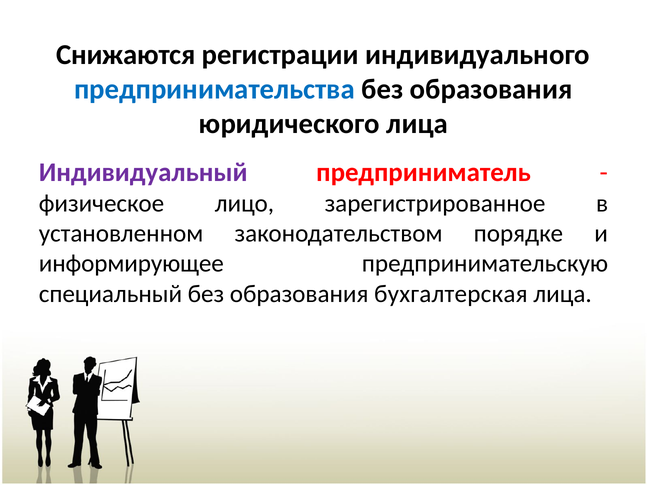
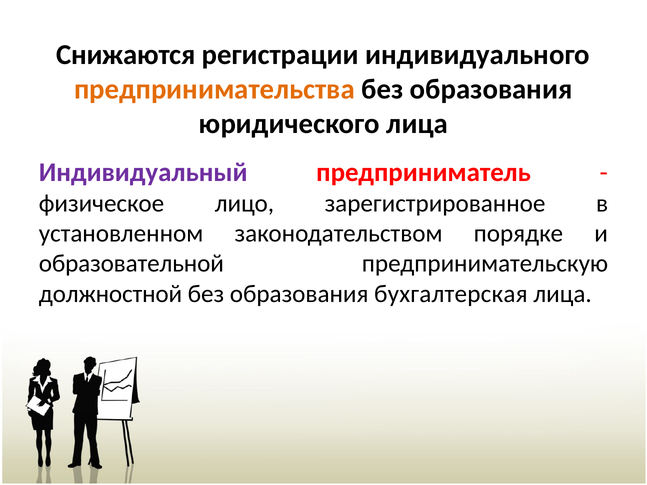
предпринимательства colour: blue -> orange
информирующее: информирующее -> образовательной
специальный: специальный -> должностной
